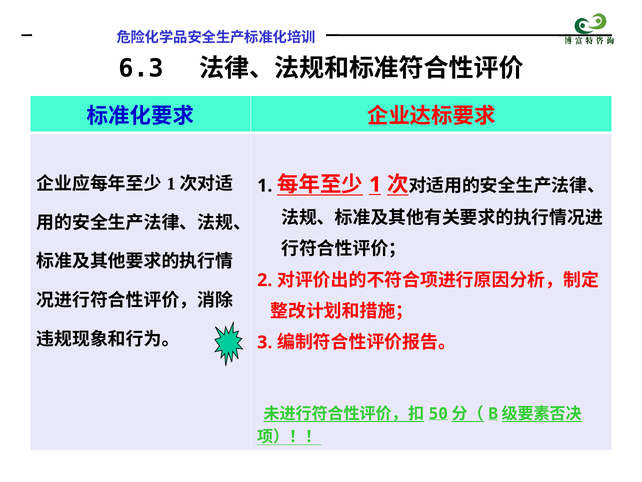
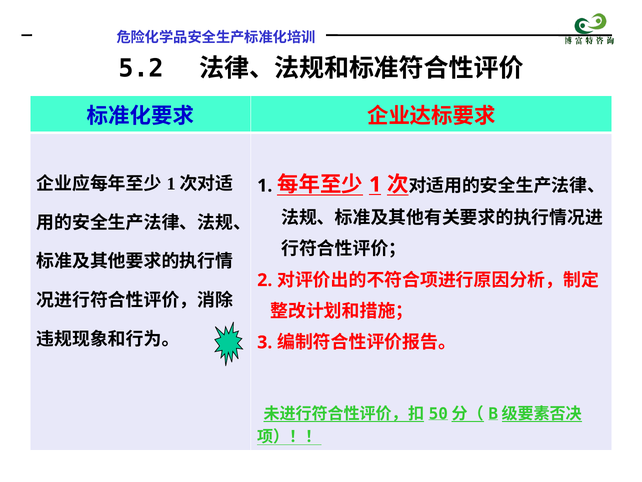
6.3: 6.3 -> 5.2
